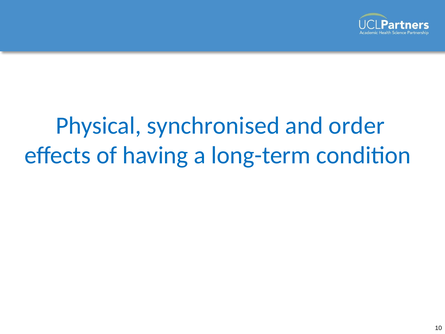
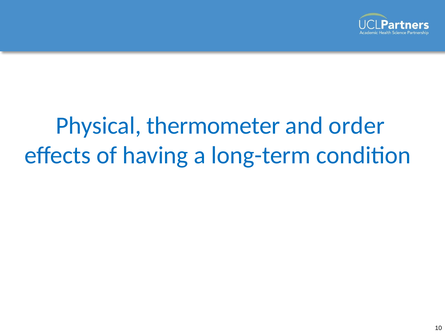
synchronised: synchronised -> thermometer
